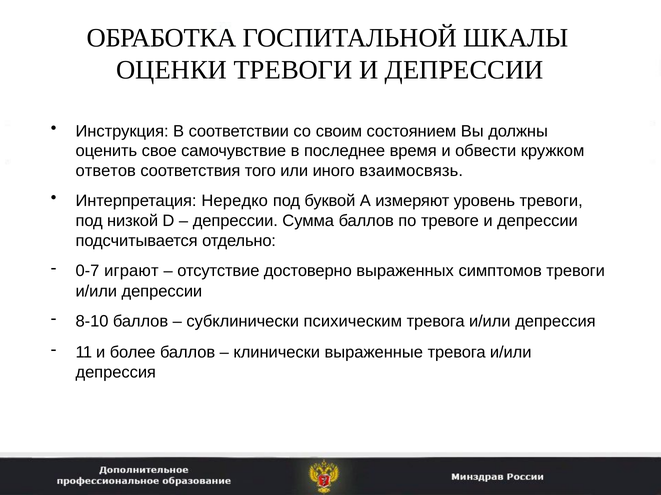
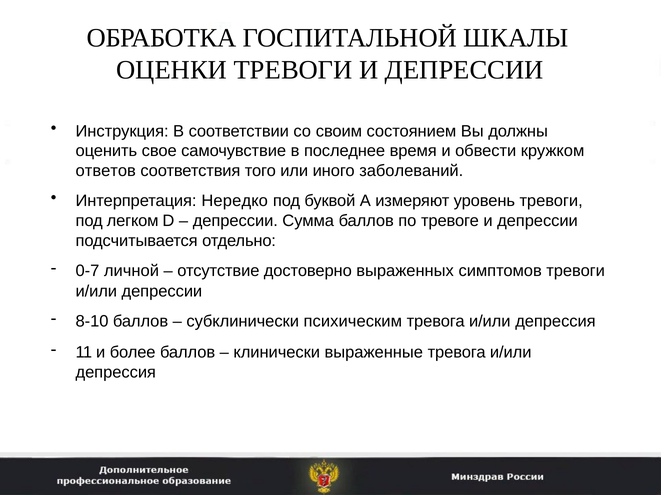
взаимосвязь: взаимосвязь -> заболеваний
низкой: низкой -> легком
играют: играют -> личной
